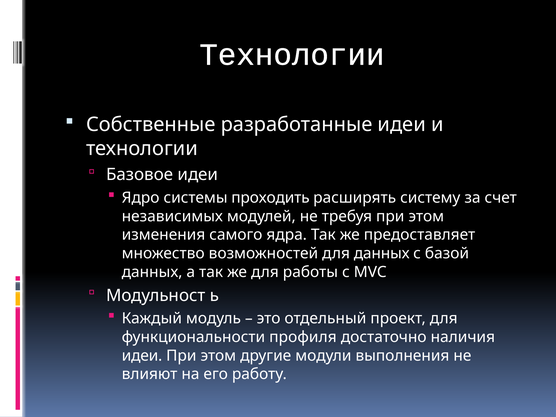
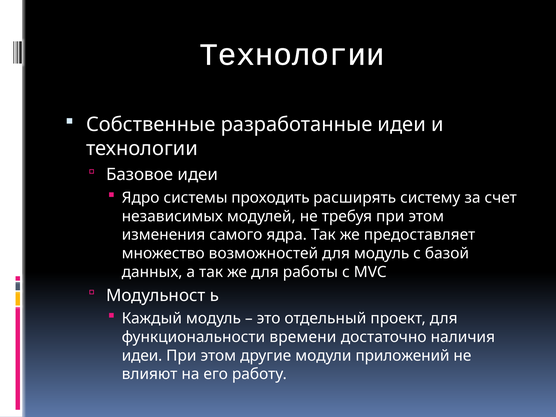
для данных: данных -> модуль
профиля: профиля -> времени
выполнения: выполнения -> приложений
